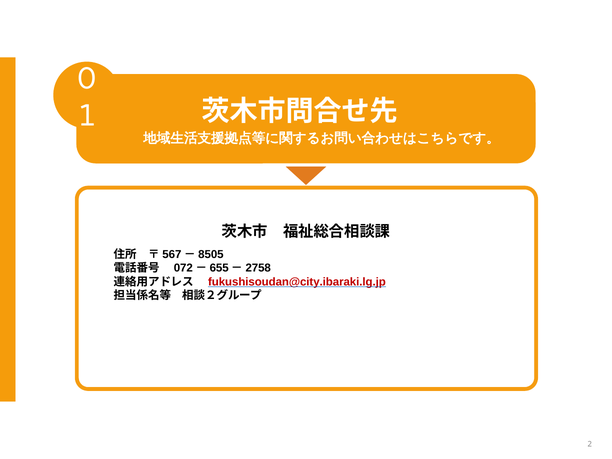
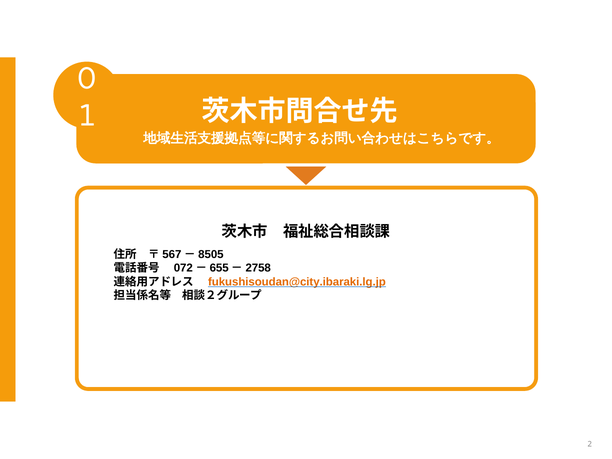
fukushisoudan@city.ibaraki.lg.jp colour: red -> orange
